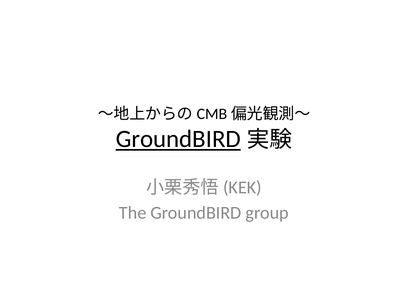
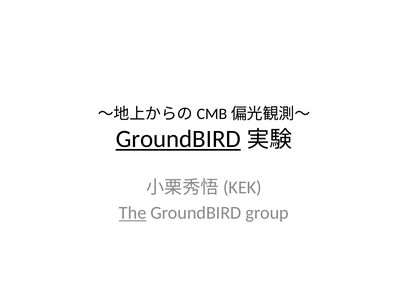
The underline: none -> present
